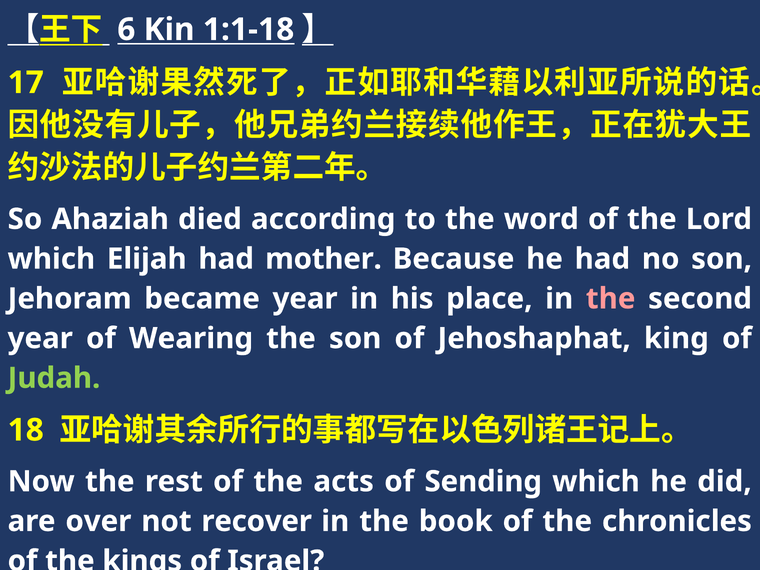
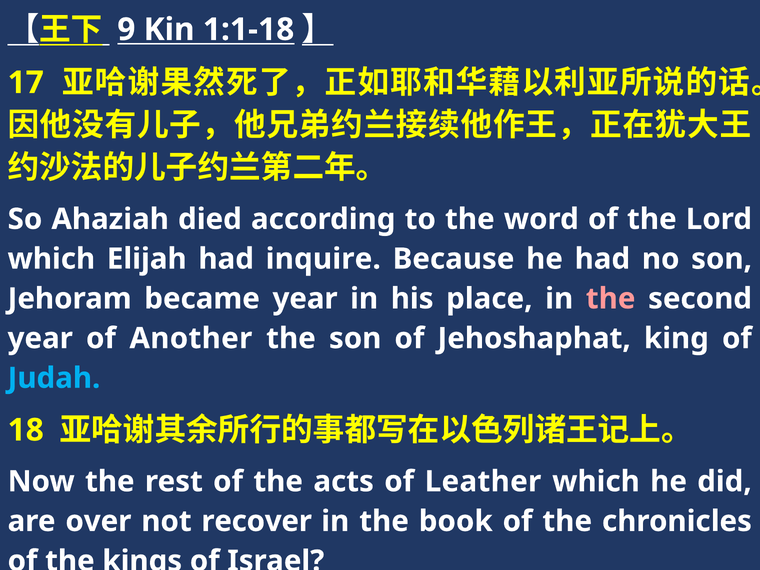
6: 6 -> 9
mother: mother -> inquire
Wearing: Wearing -> Another
Judah colour: light green -> light blue
Sending: Sending -> Leather
